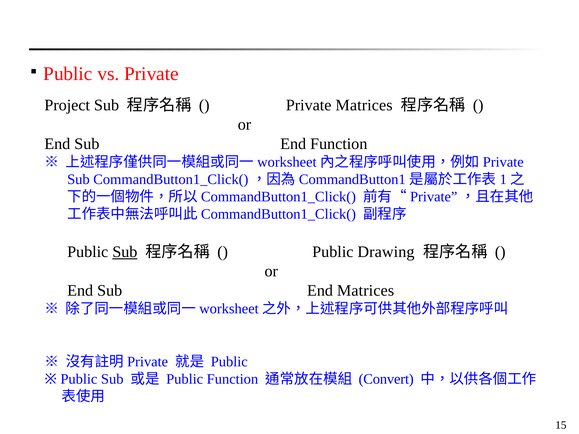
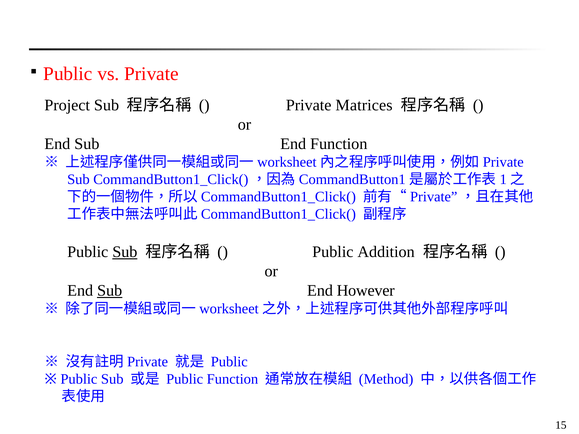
Drawing: Drawing -> Addition
Sub at (110, 291) underline: none -> present
End Matrices: Matrices -> However
Convert: Convert -> Method
